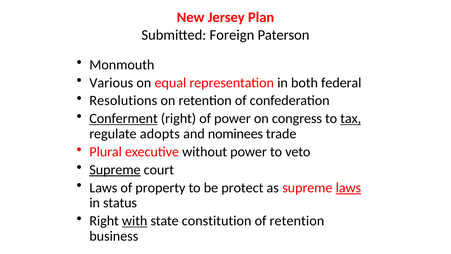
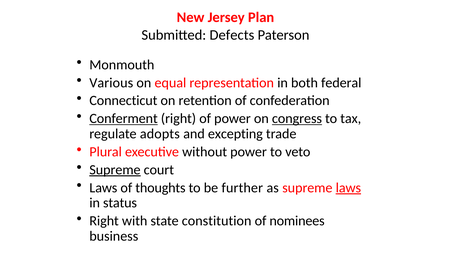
Foreign: Foreign -> Defects
Resolutions: Resolutions -> Connecticut
congress underline: none -> present
tax underline: present -> none
nominees: nominees -> excepting
property: property -> thoughts
protect: protect -> further
with underline: present -> none
of retention: retention -> nominees
